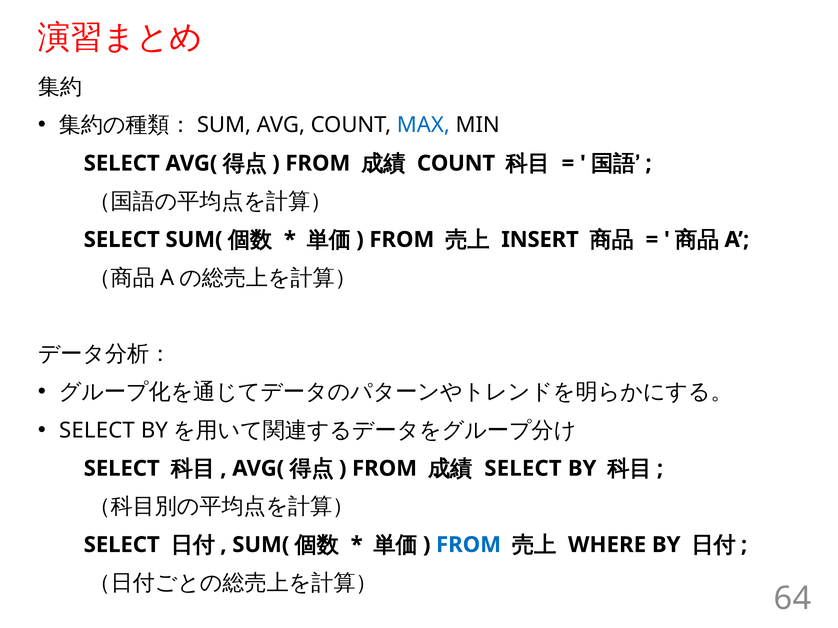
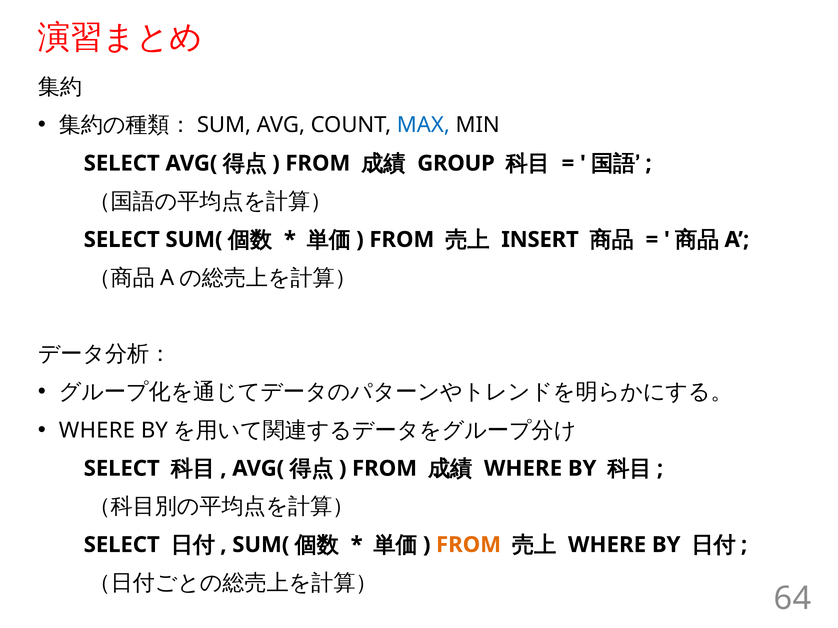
COUNT at (456, 163): COUNT -> GROUP
SELECT at (97, 431): SELECT -> WHERE
SELECT at (523, 469): SELECT -> WHERE
FROM at (469, 545) colour: blue -> orange
